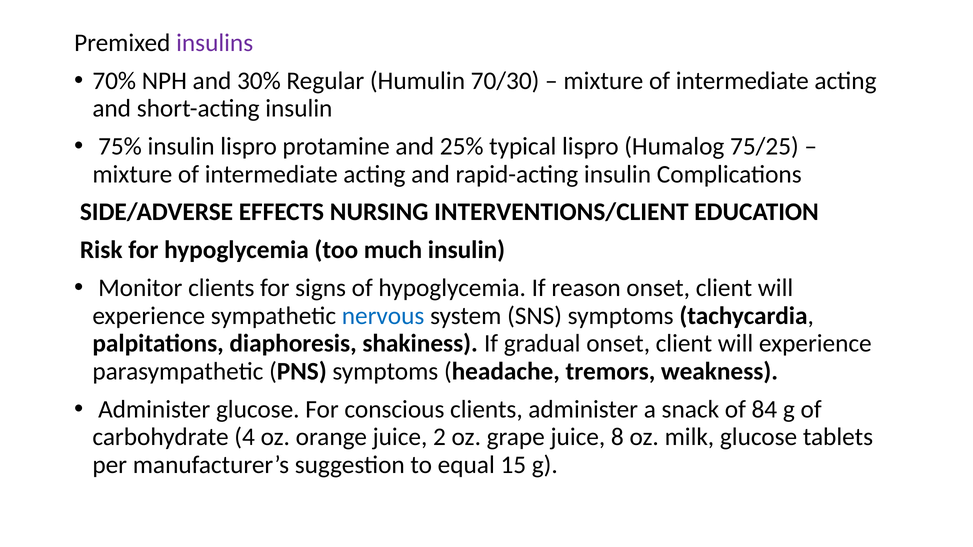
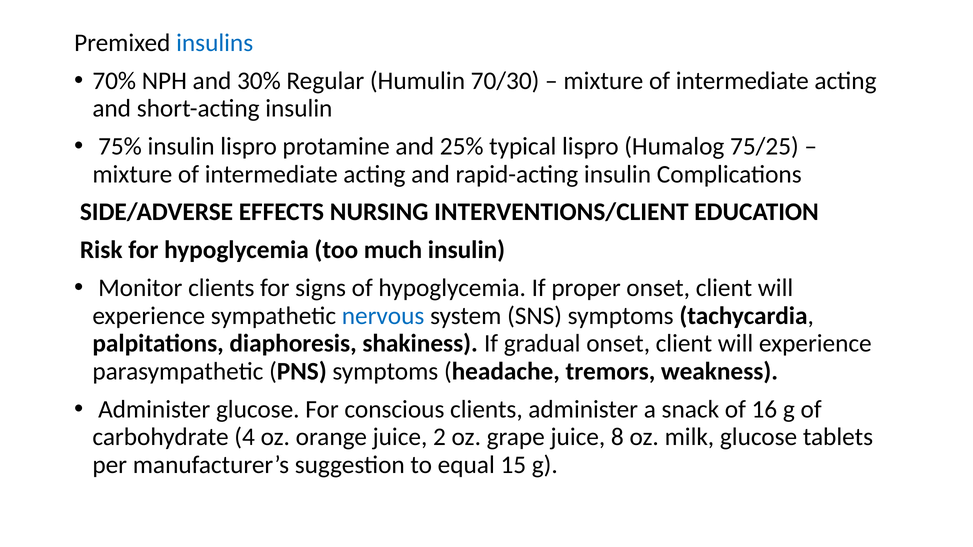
insulins colour: purple -> blue
reason: reason -> proper
84: 84 -> 16
